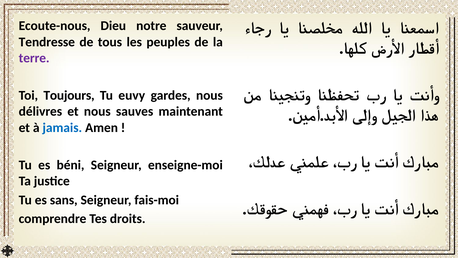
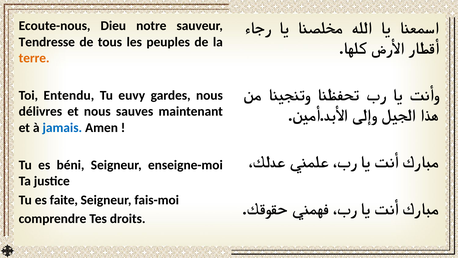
terre colour: purple -> orange
Toujours: Toujours -> Entendu
sans: sans -> faite
